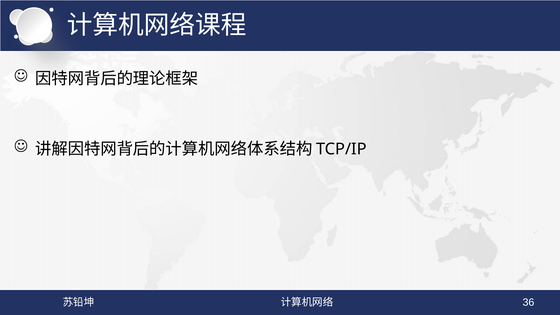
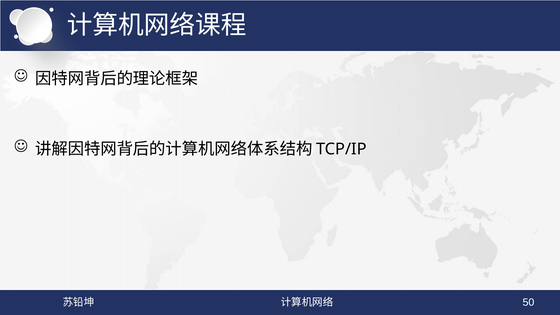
36: 36 -> 50
